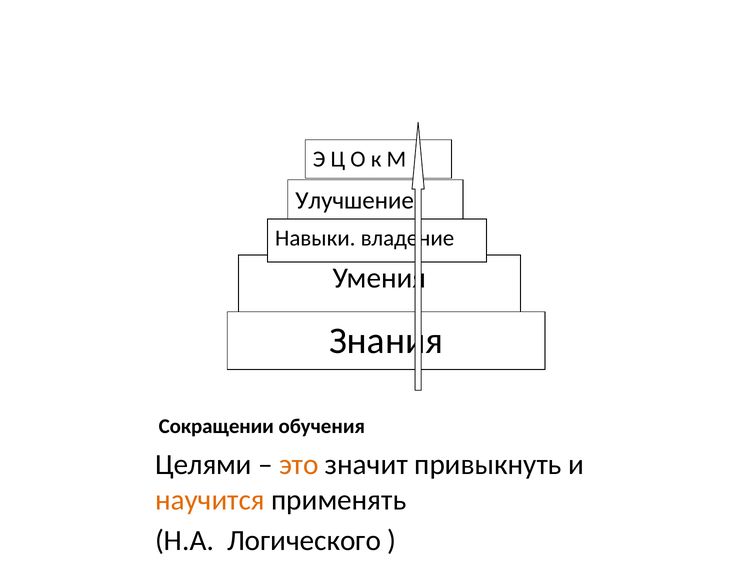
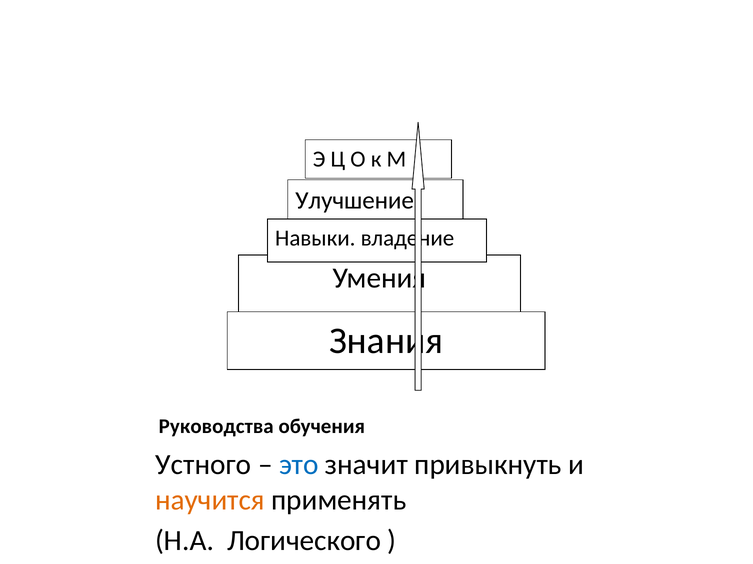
Сокращении: Сокращении -> Руководства
Целями: Целями -> Устного
это colour: orange -> blue
